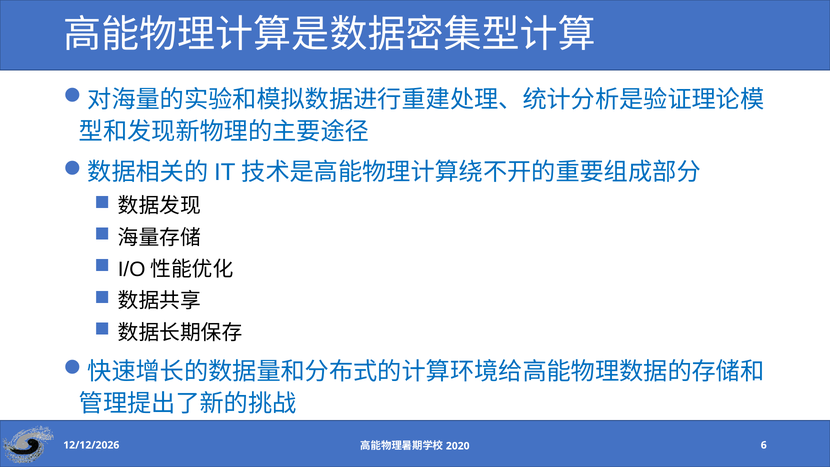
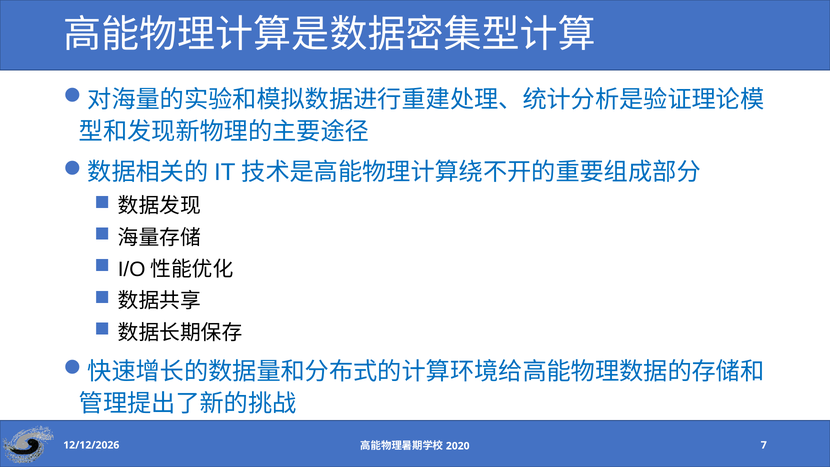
6: 6 -> 7
